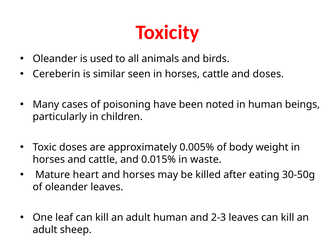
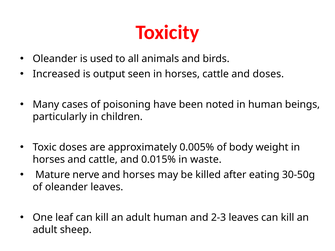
Cereberin: Cereberin -> Increased
similar: similar -> output
heart: heart -> nerve
